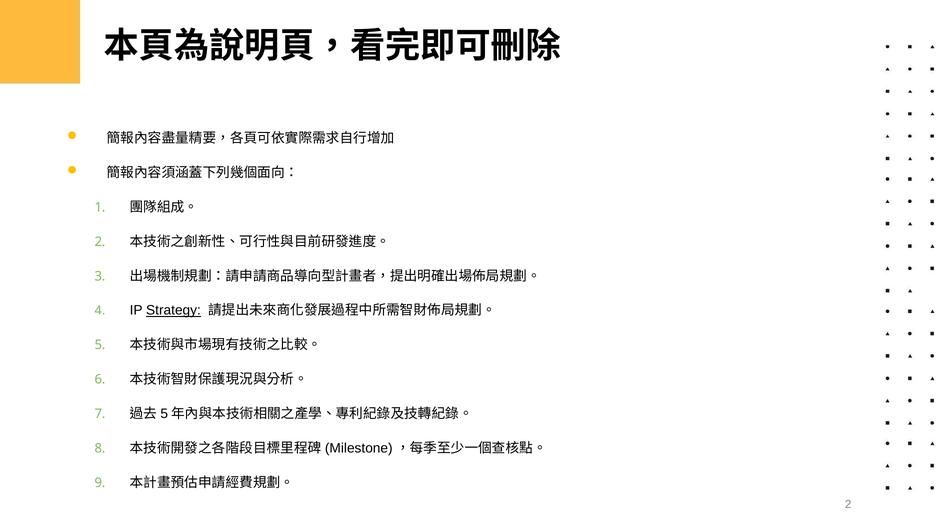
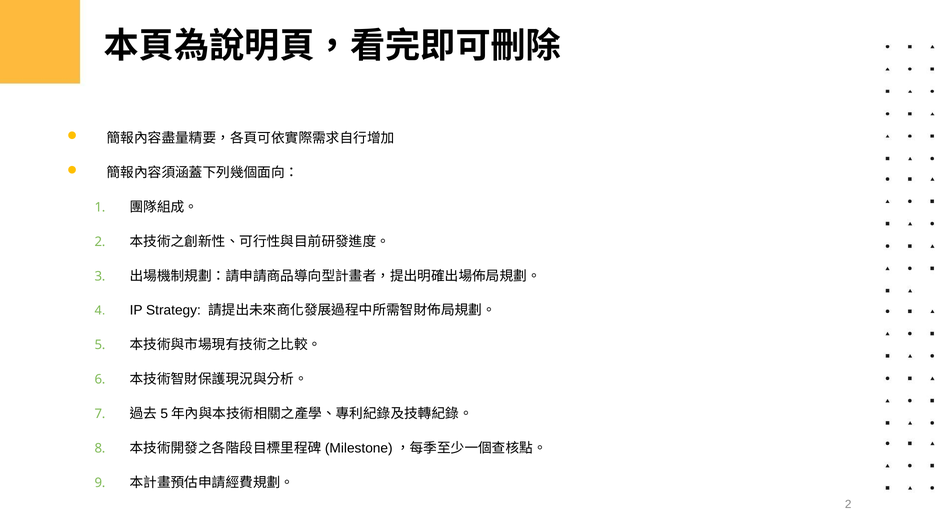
Strategy underline: present -> none
